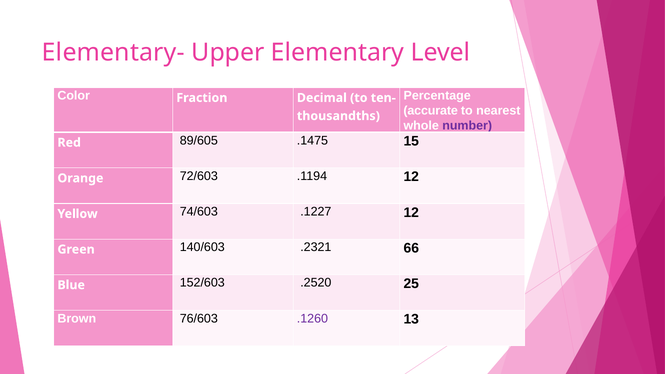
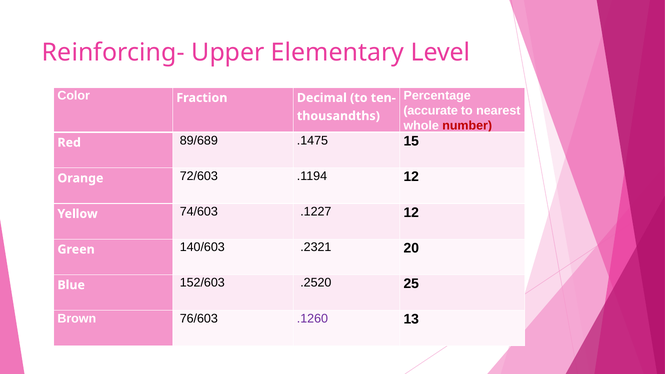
Elementary-: Elementary- -> Reinforcing-
number colour: purple -> red
89/605: 89/605 -> 89/689
66: 66 -> 20
